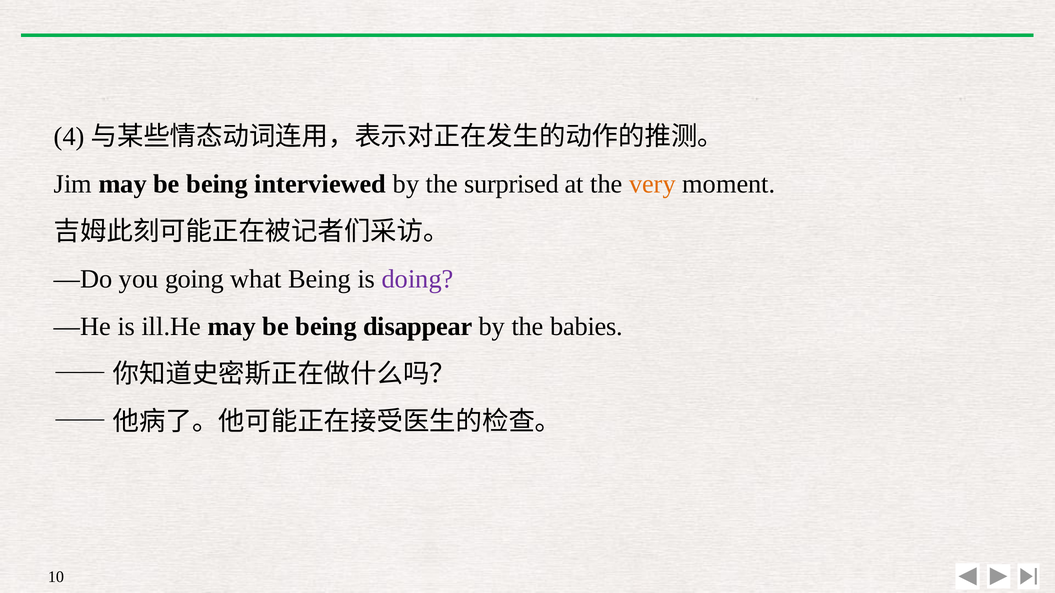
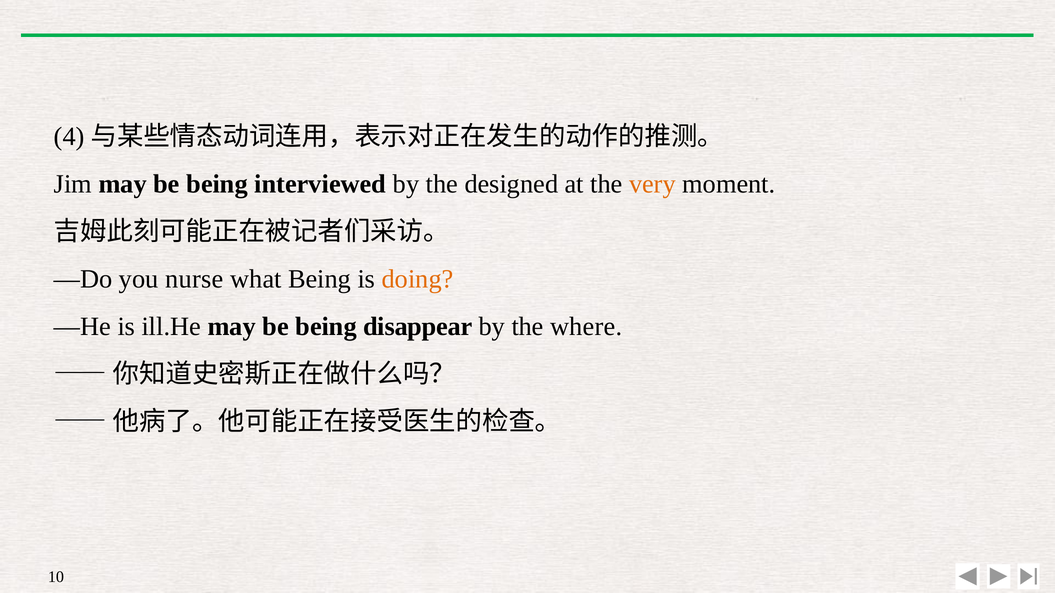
surprised: surprised -> designed
going: going -> nurse
doing colour: purple -> orange
babies: babies -> where
